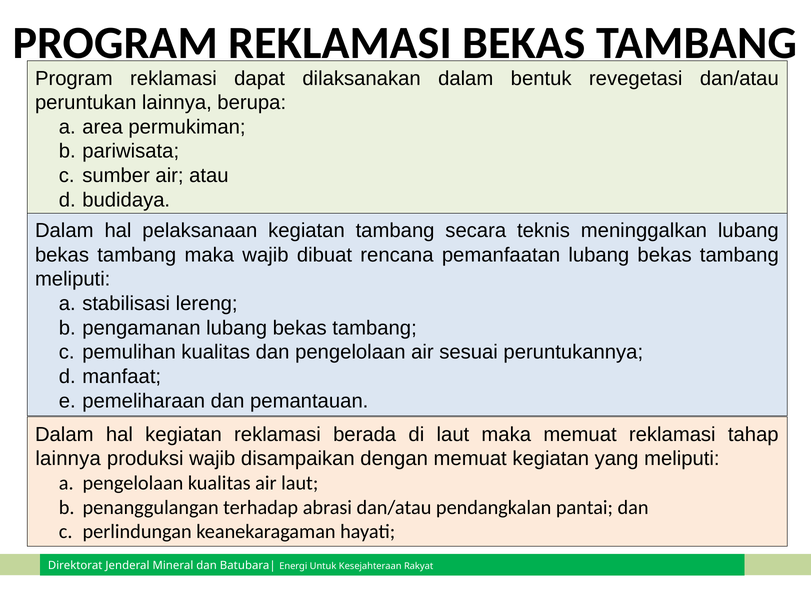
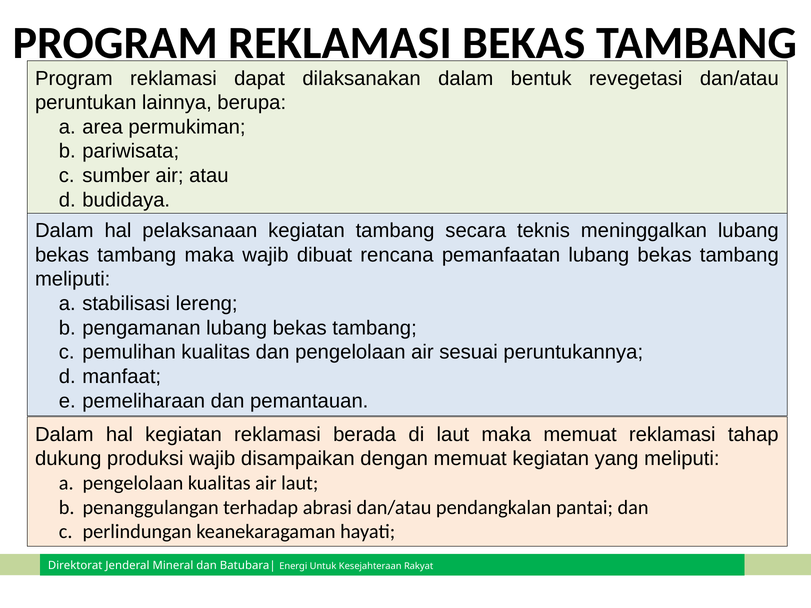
lainnya at (68, 459): lainnya -> dukung
